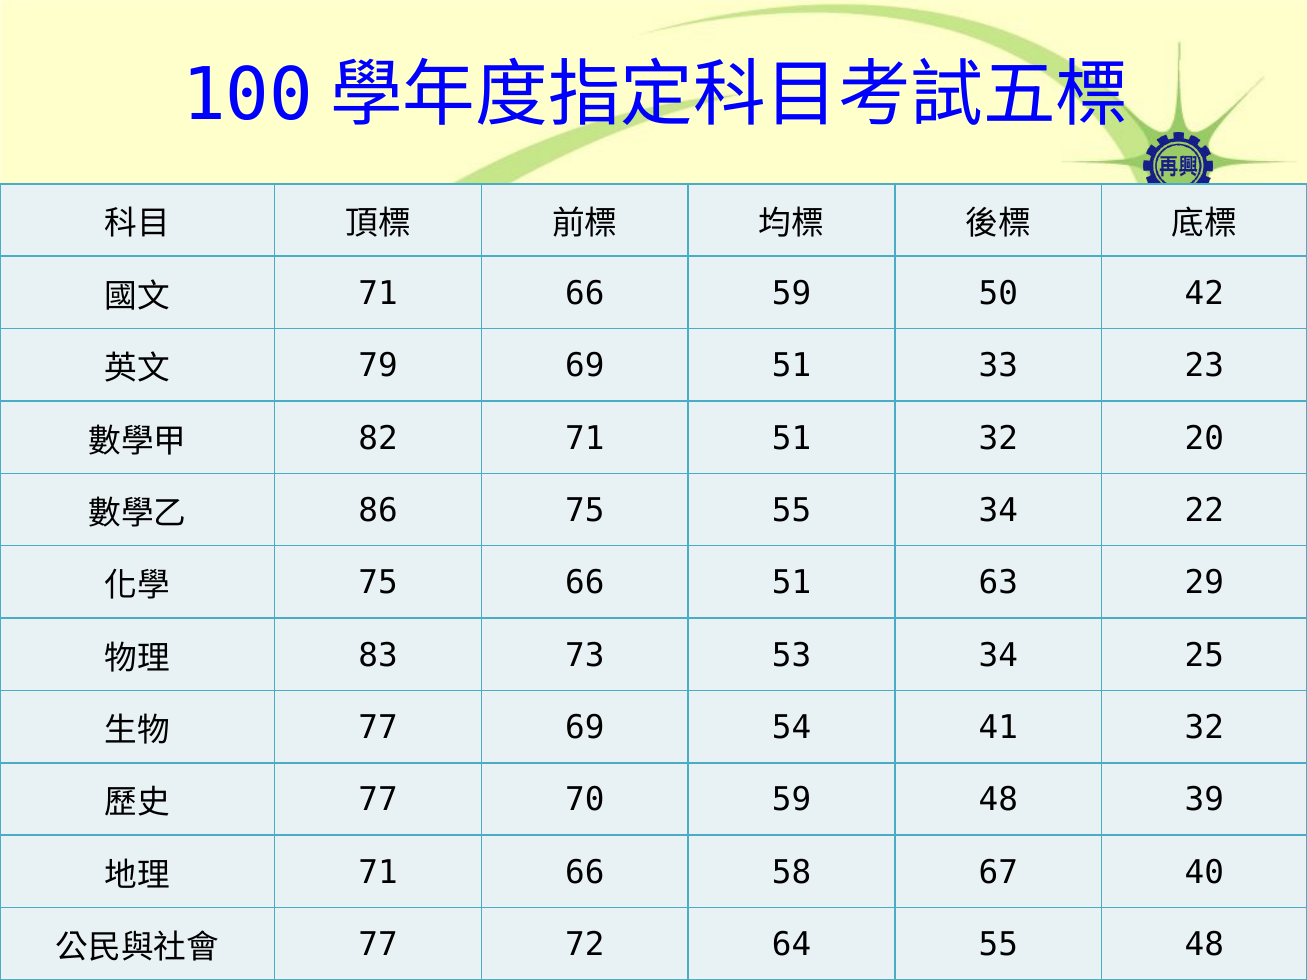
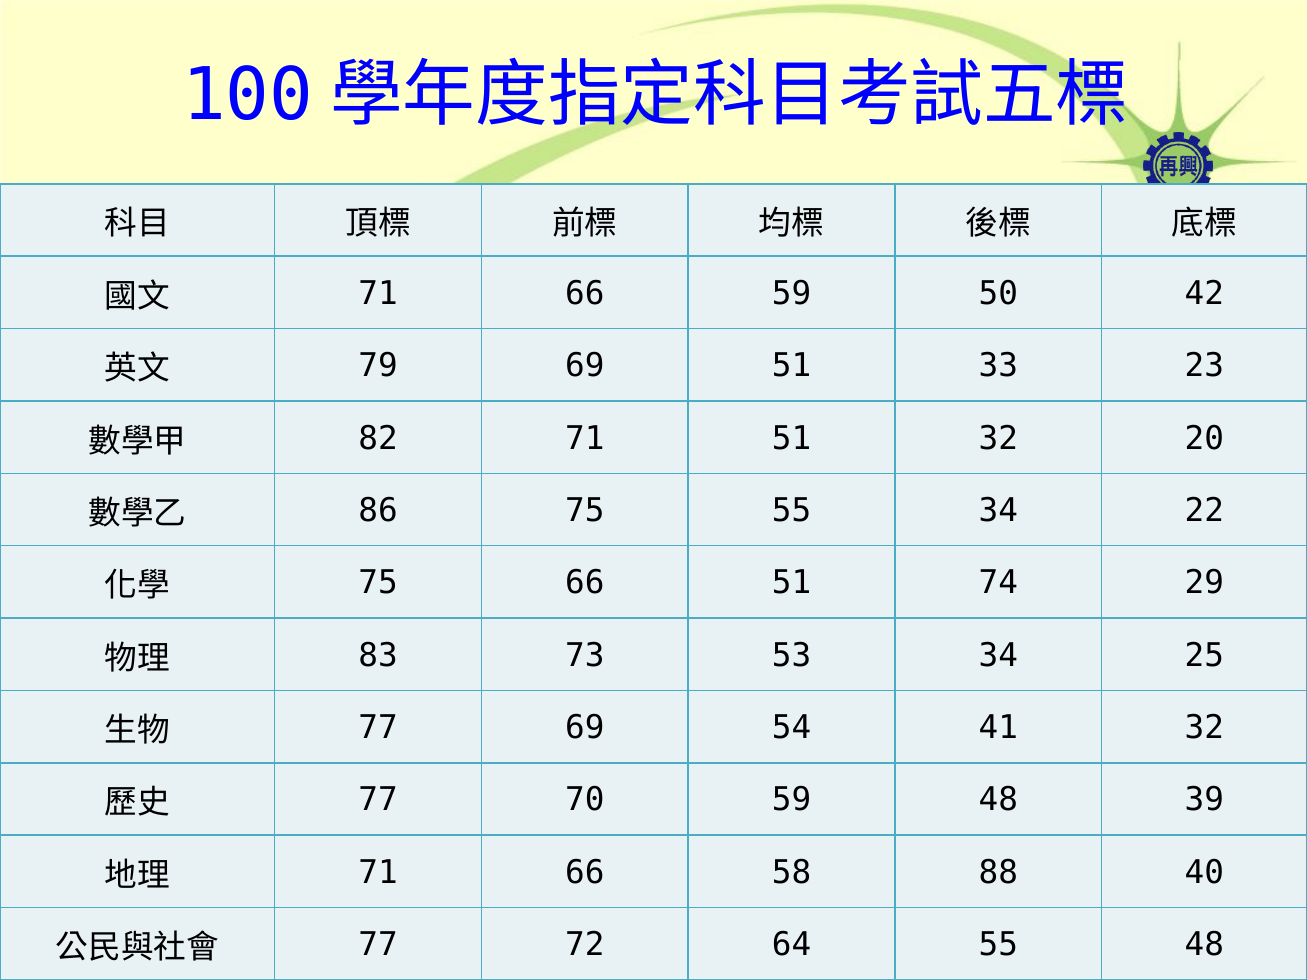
63: 63 -> 74
67: 67 -> 88
